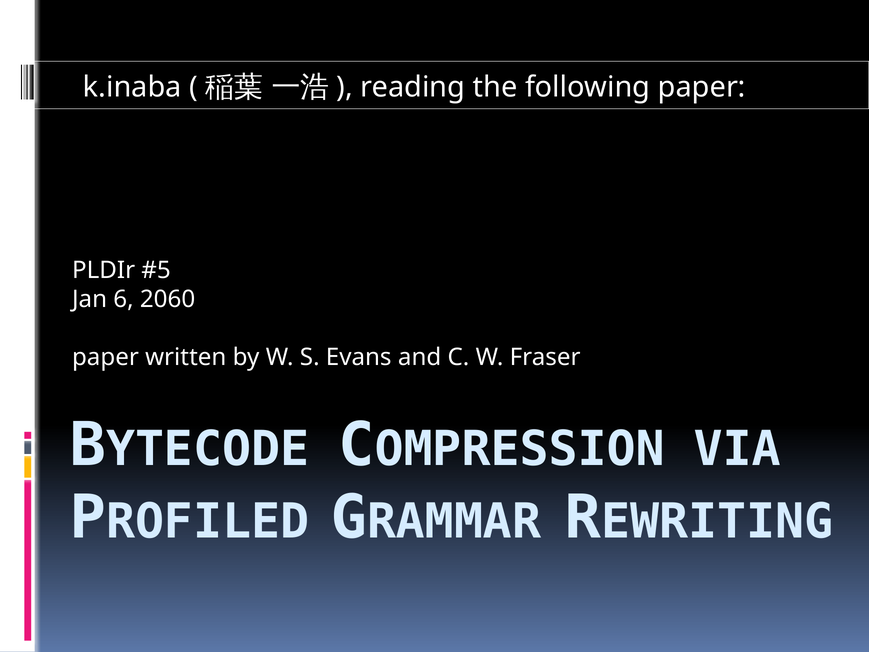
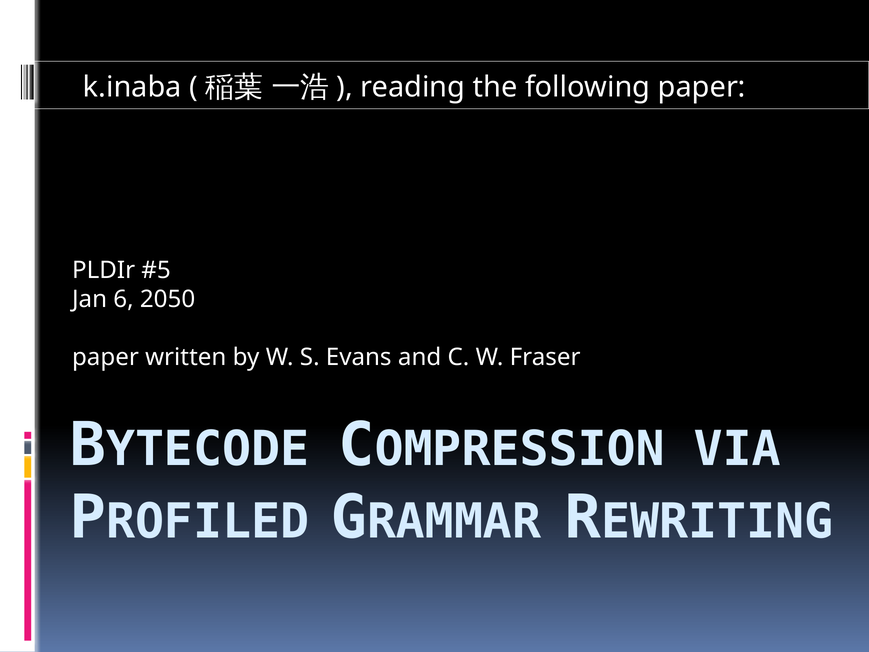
2060: 2060 -> 2050
